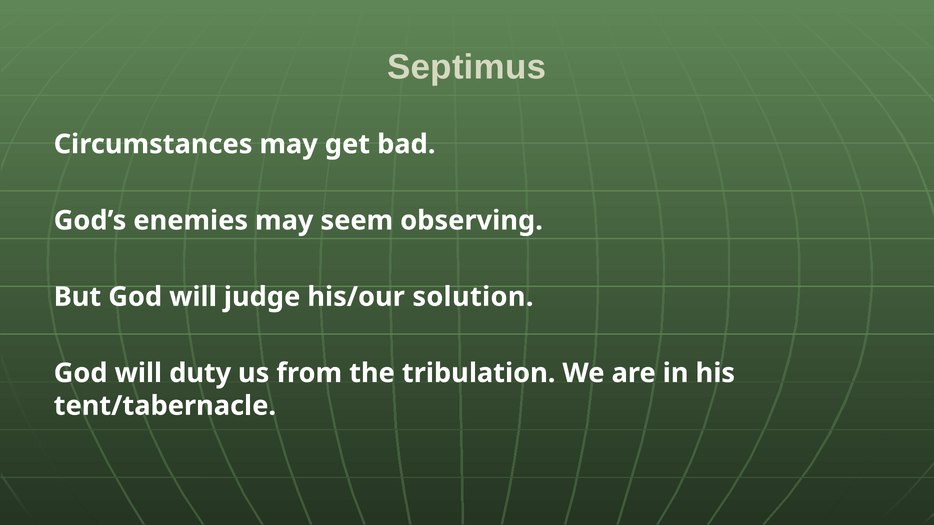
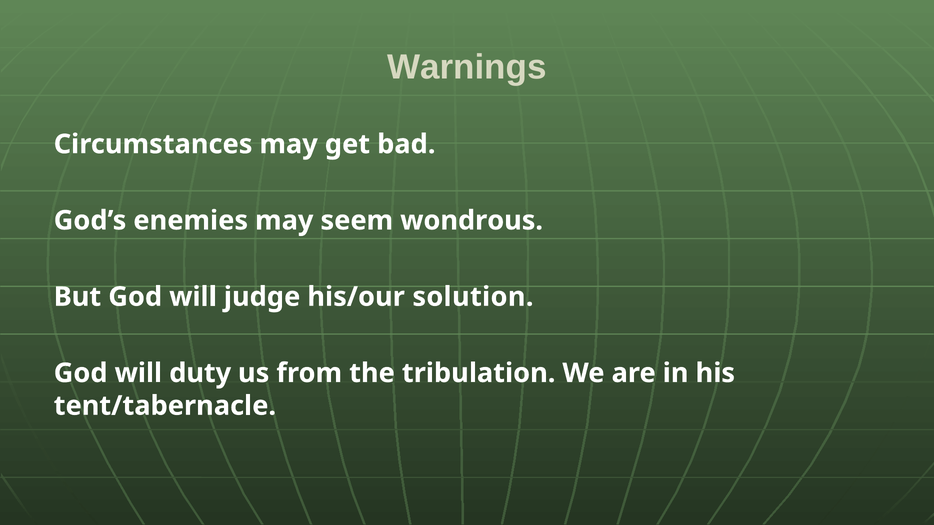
Septimus: Septimus -> Warnings
observing: observing -> wondrous
